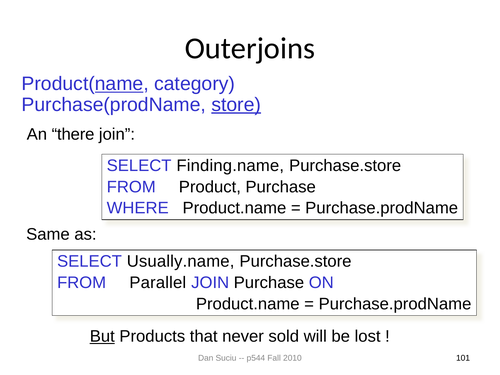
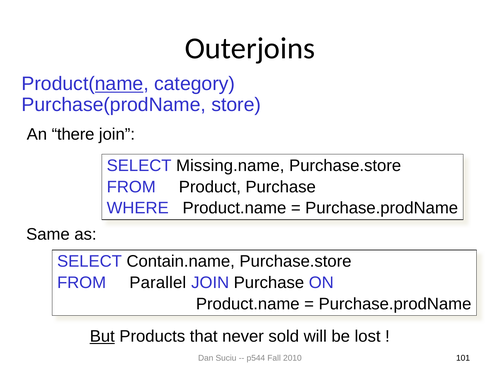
store underline: present -> none
Finding.name: Finding.name -> Missing.name
Usually.name: Usually.name -> Contain.name
